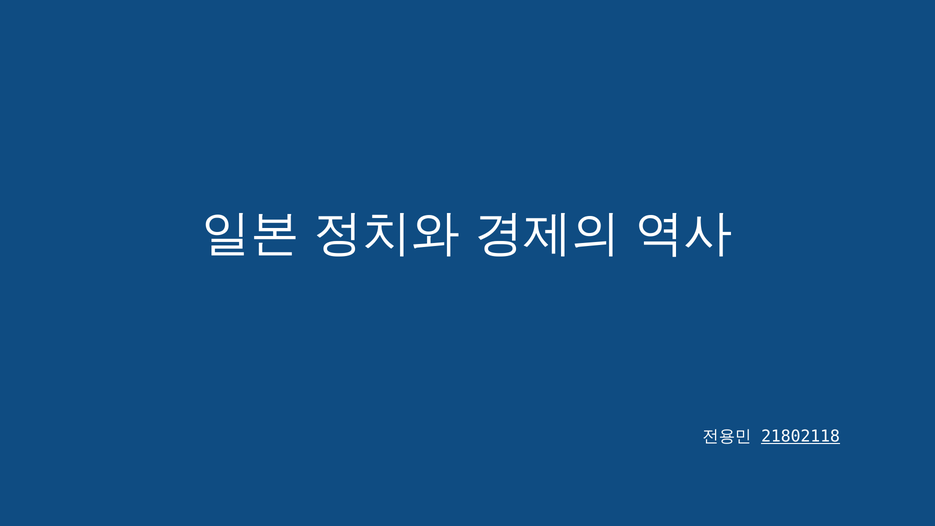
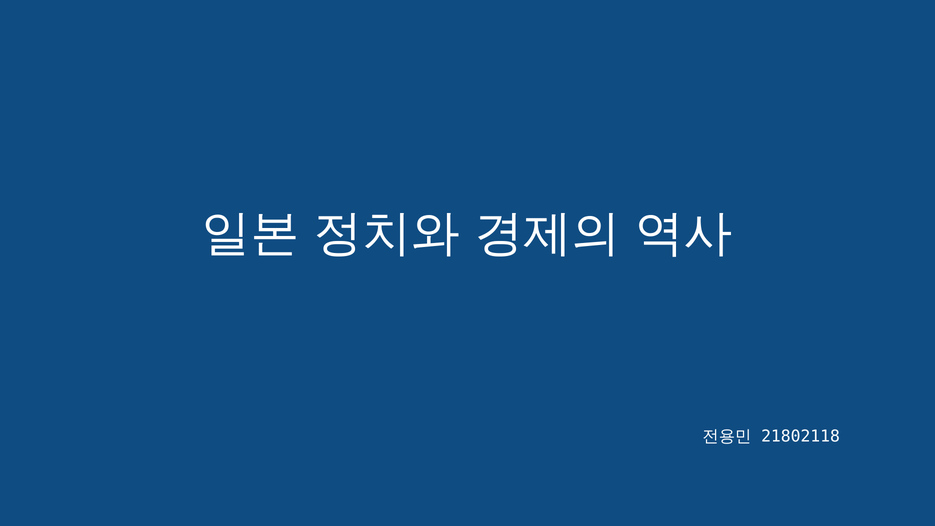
21802118 underline: present -> none
